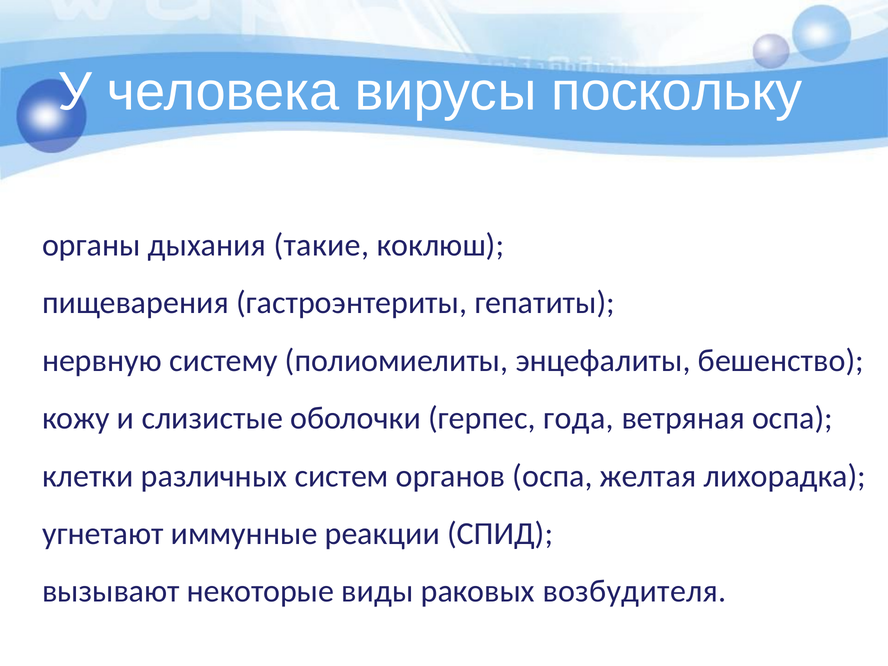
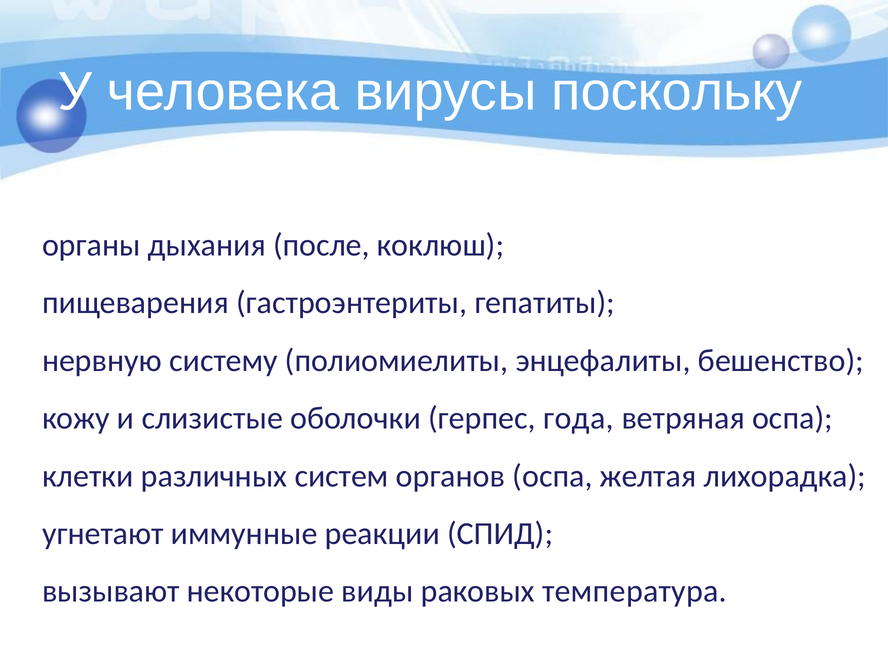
такие: такие -> после
возбудителя: возбудителя -> температура
